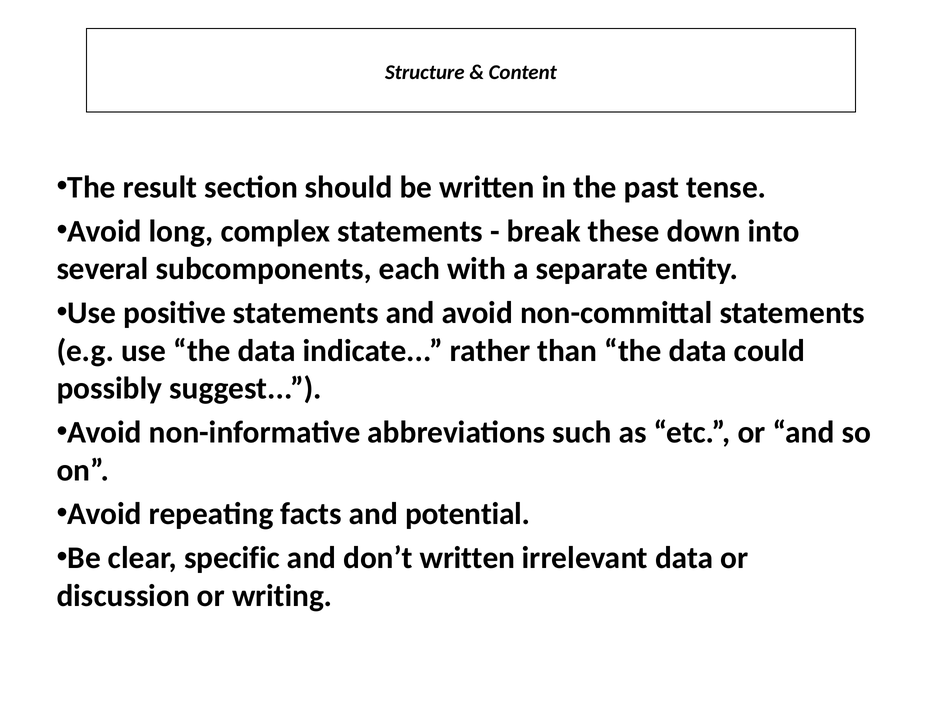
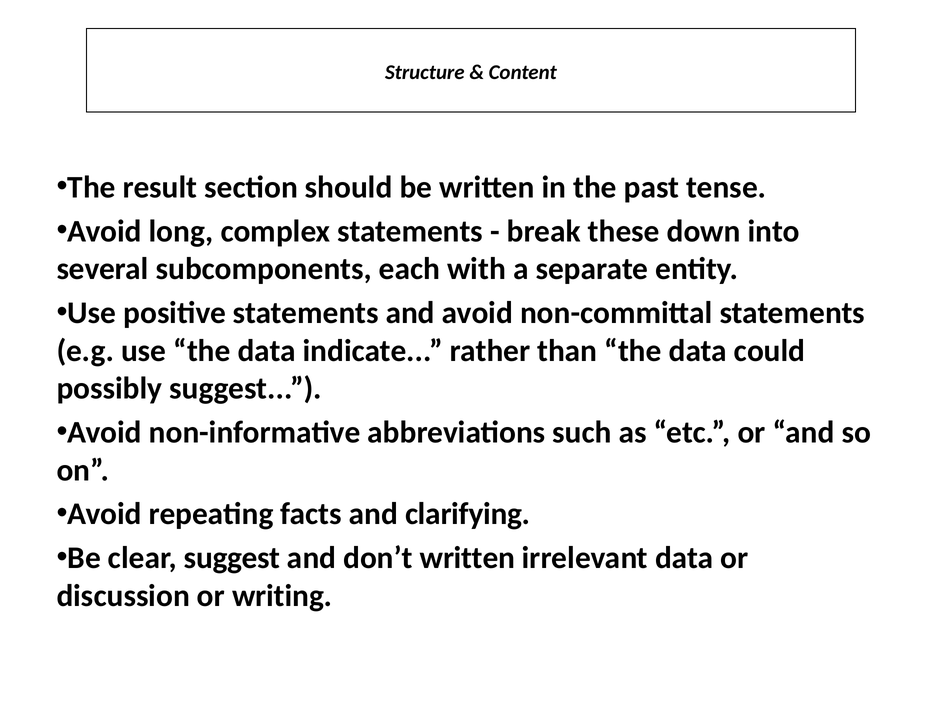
potential: potential -> clarifying
clear specific: specific -> suggest
